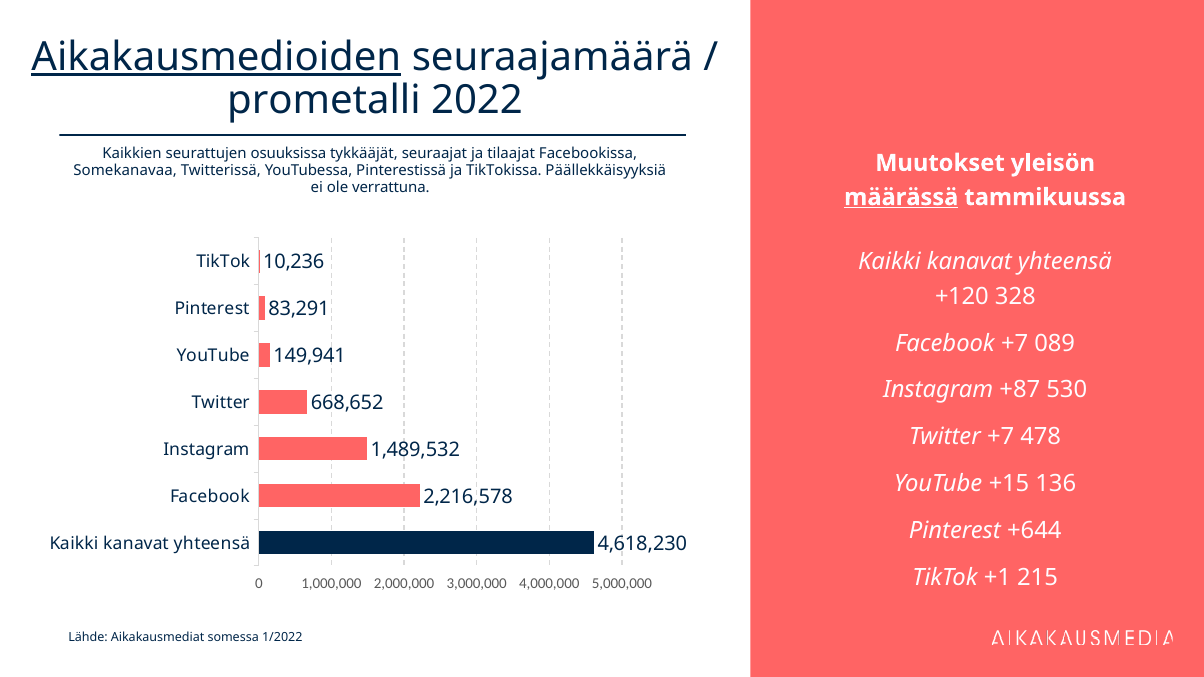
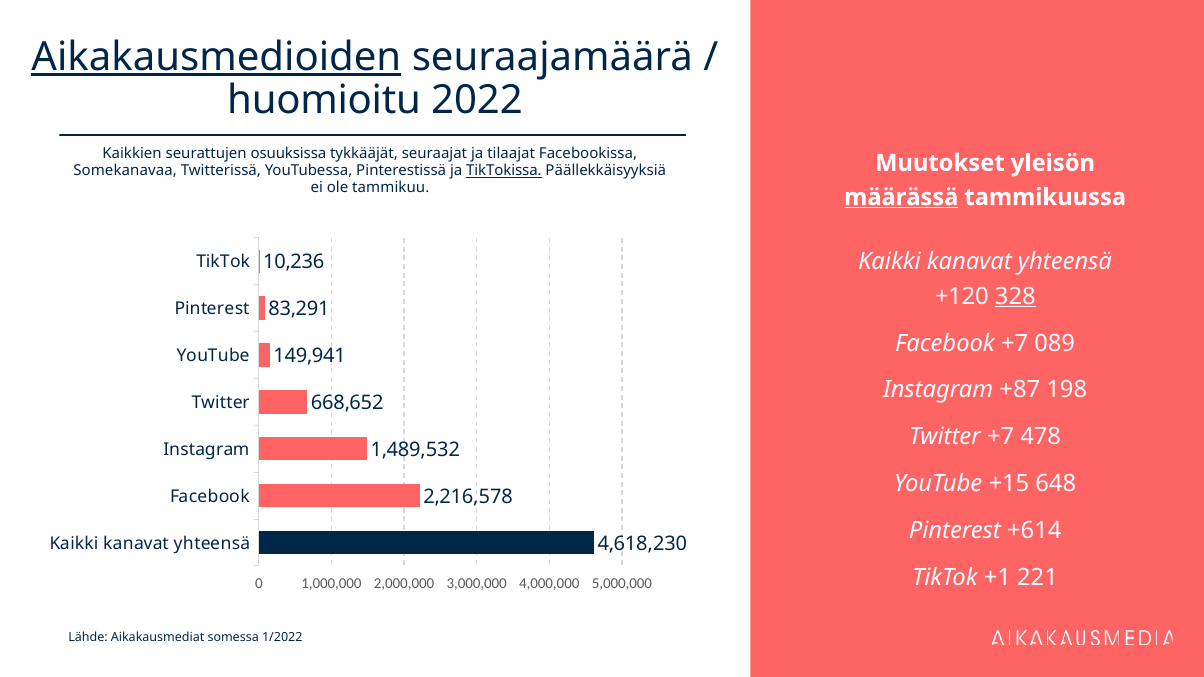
prometalli: prometalli -> huomioitu
TikTokissa underline: none -> present
verrattuna: verrattuna -> tammikuu
328 underline: none -> present
530: 530 -> 198
136: 136 -> 648
+644: +644 -> +614
215: 215 -> 221
